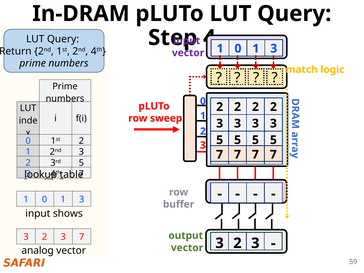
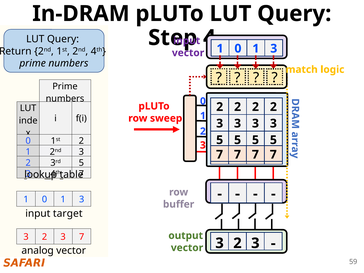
shows: shows -> target
